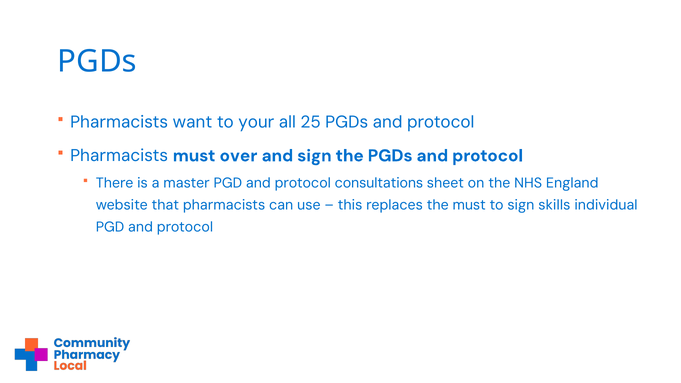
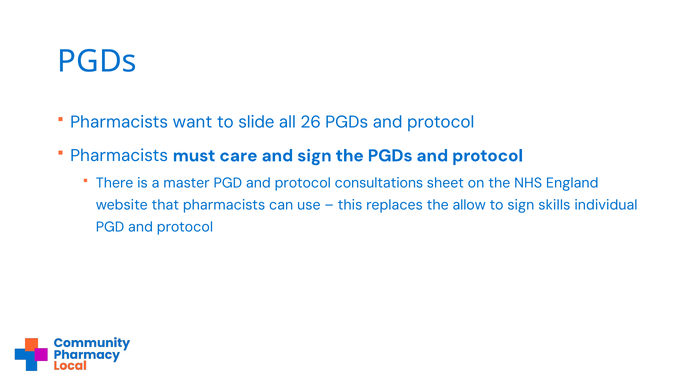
your: your -> slide
25: 25 -> 26
over: over -> care
the must: must -> allow
